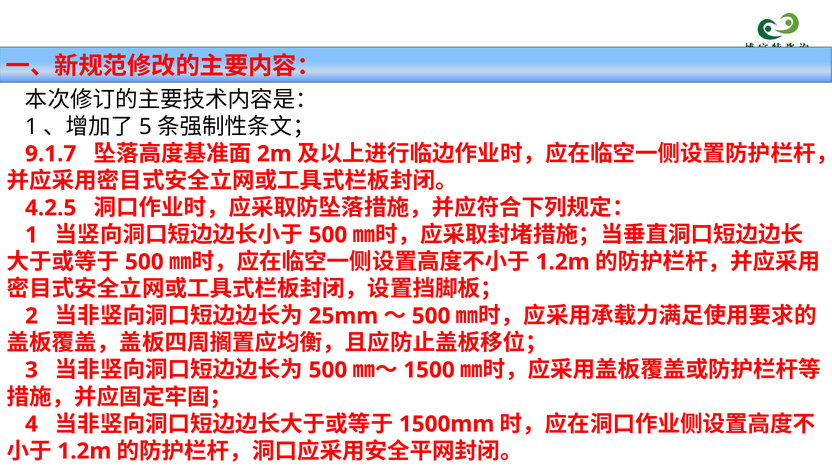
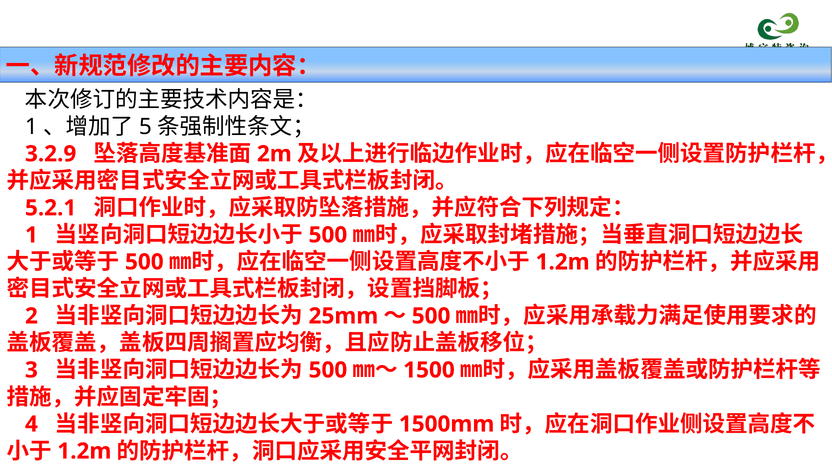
9.1.7: 9.1.7 -> 3.2.9
4.2.5: 4.2.5 -> 5.2.1
